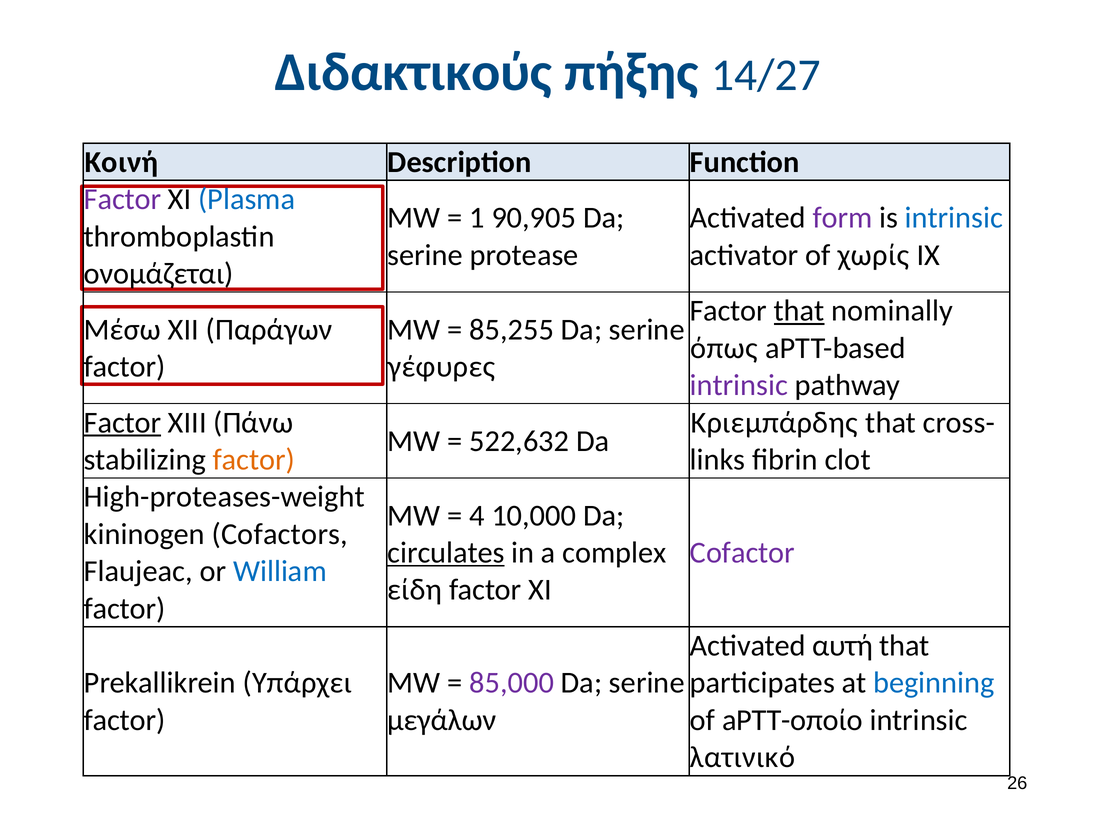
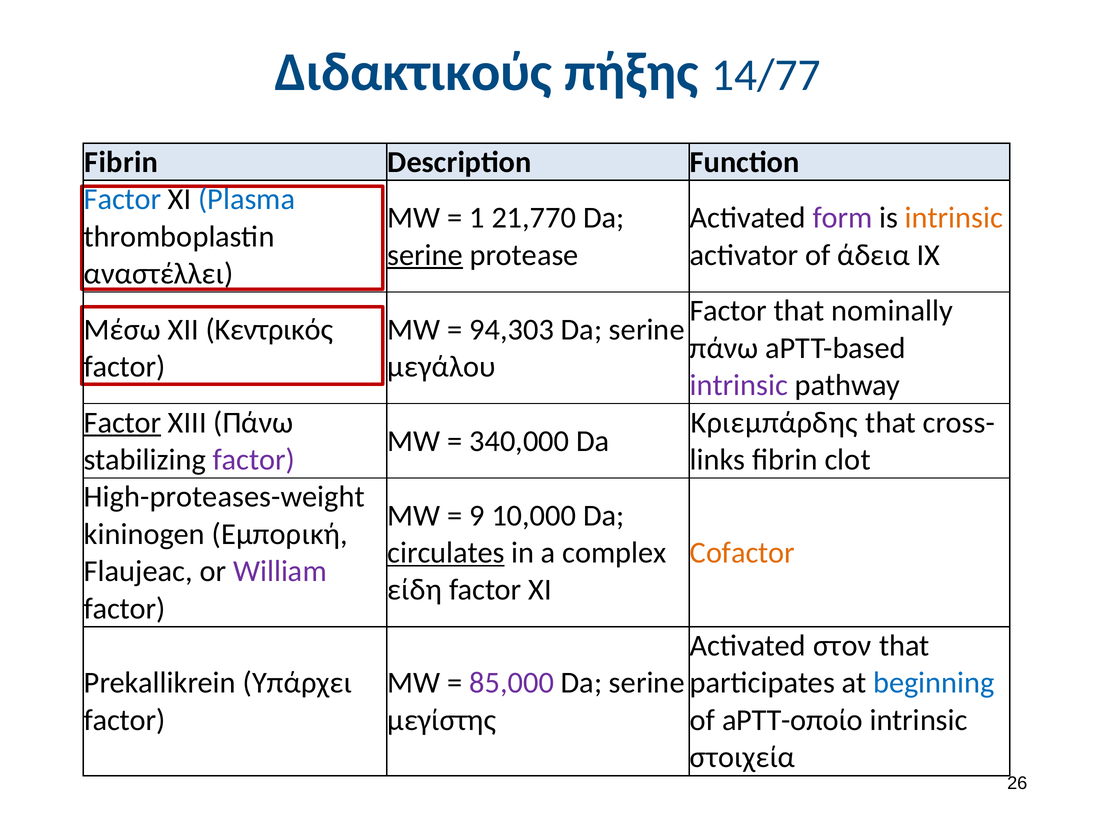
14/27: 14/27 -> 14/77
Κοινή at (121, 162): Κοινή -> Fibrin
Factor at (123, 199) colour: purple -> blue
90,905: 90,905 -> 21,770
intrinsic at (954, 218) colour: blue -> orange
serine at (425, 255) underline: none -> present
χωρίς: χωρίς -> άδεια
ονομάζεται: ονομάζεται -> αναστέλλει
that at (799, 311) underline: present -> none
Παράγων: Παράγων -> Κεντρικός
85,255: 85,255 -> 94,303
όπως at (724, 348): όπως -> πάνω
γέφυρες: γέφυρες -> μεγάλου
522,632: 522,632 -> 340,000
factor at (254, 460) colour: orange -> purple
4: 4 -> 9
Cofactors: Cofactors -> Εμπορική
Cofactor colour: purple -> orange
William colour: blue -> purple
αυτή: αυτή -> στον
μεγάλων: μεγάλων -> μεγίστης
λατινικό: λατινικό -> στοιχεία
